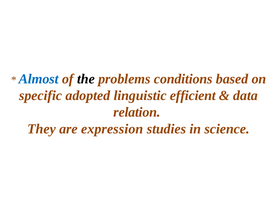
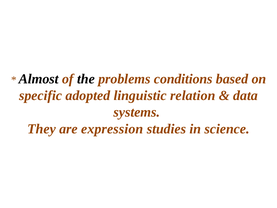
Almost colour: blue -> black
efficient: efficient -> relation
relation: relation -> systems
